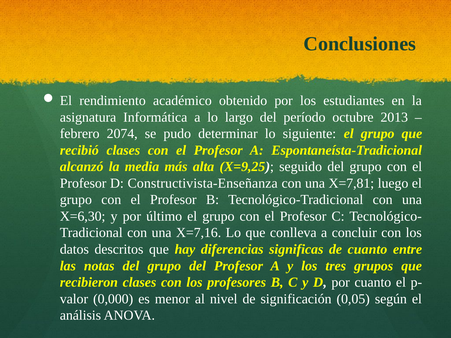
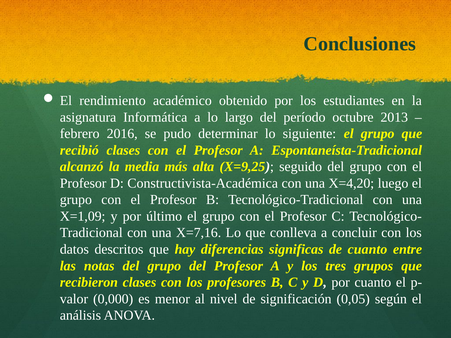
2074: 2074 -> 2016
Constructivista-Enseñanza: Constructivista-Enseñanza -> Constructivista-Académica
X=7,81: X=7,81 -> X=4,20
X=6,30: X=6,30 -> X=1,09
